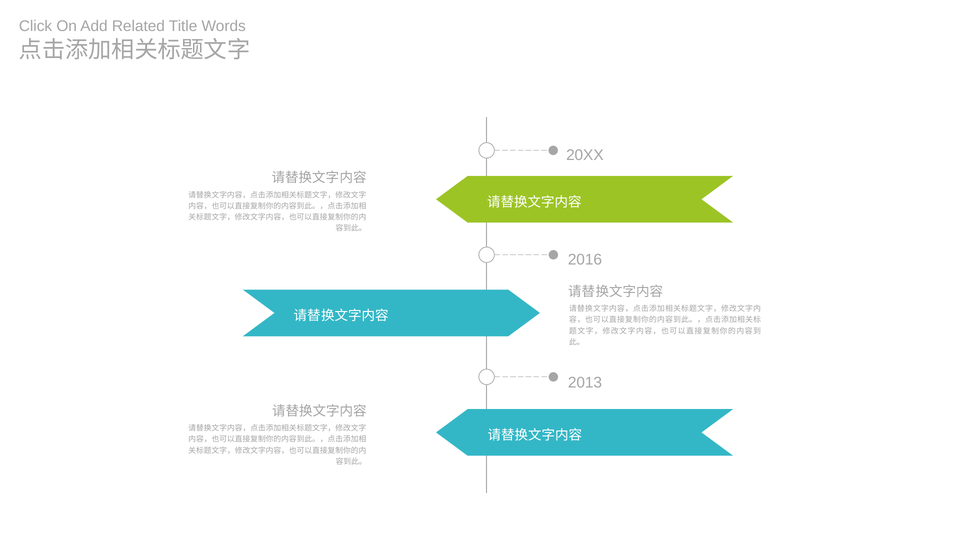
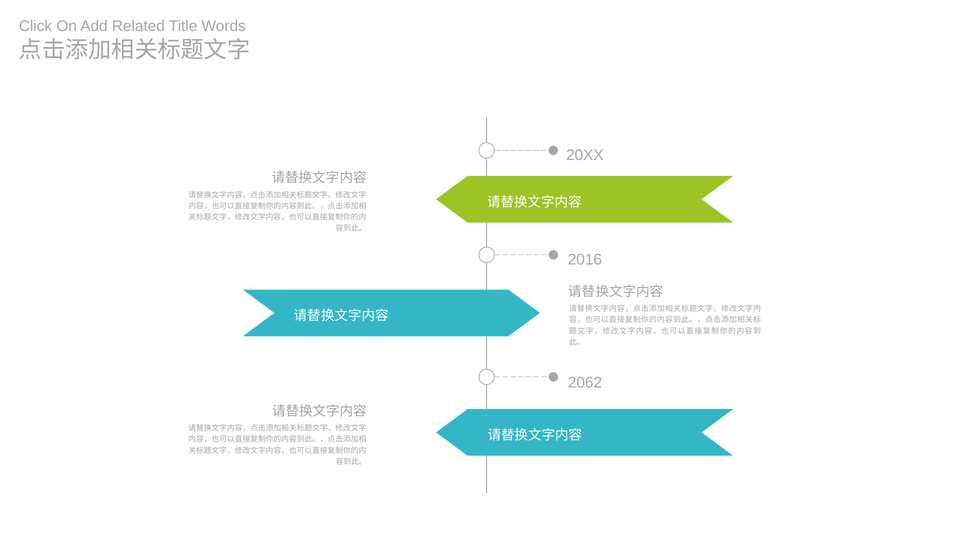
2013: 2013 -> 2062
